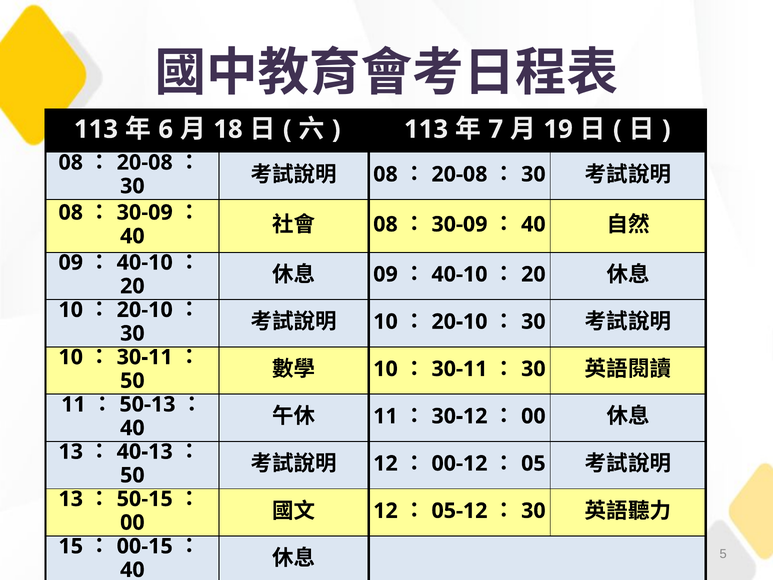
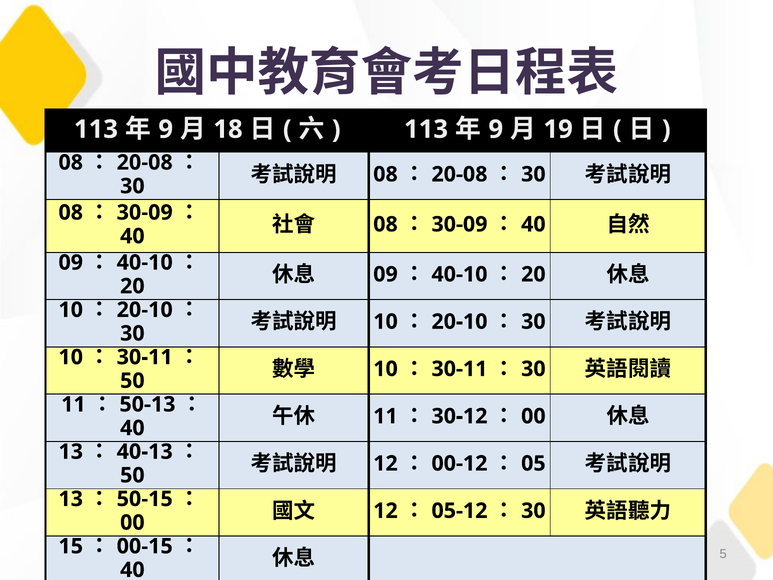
6 at (166, 129): 6 -> 9
7 at (496, 129): 7 -> 9
